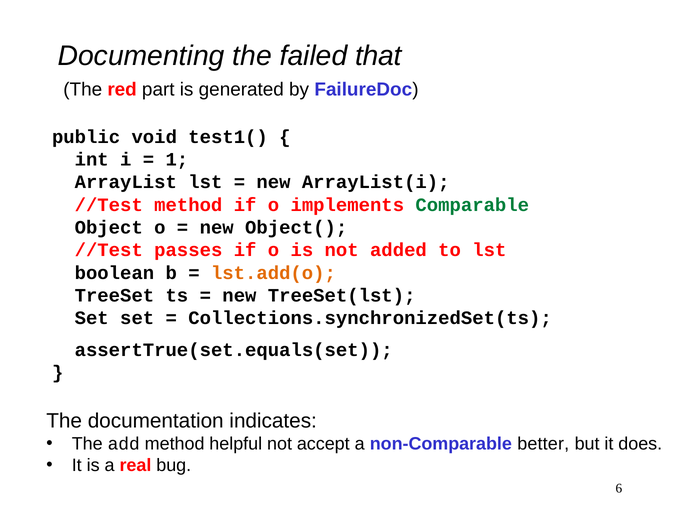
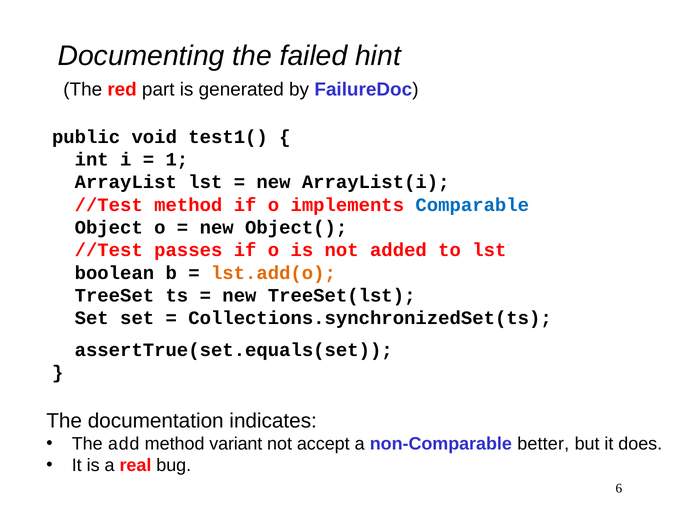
that: that -> hint
Comparable colour: green -> blue
helpful: helpful -> variant
